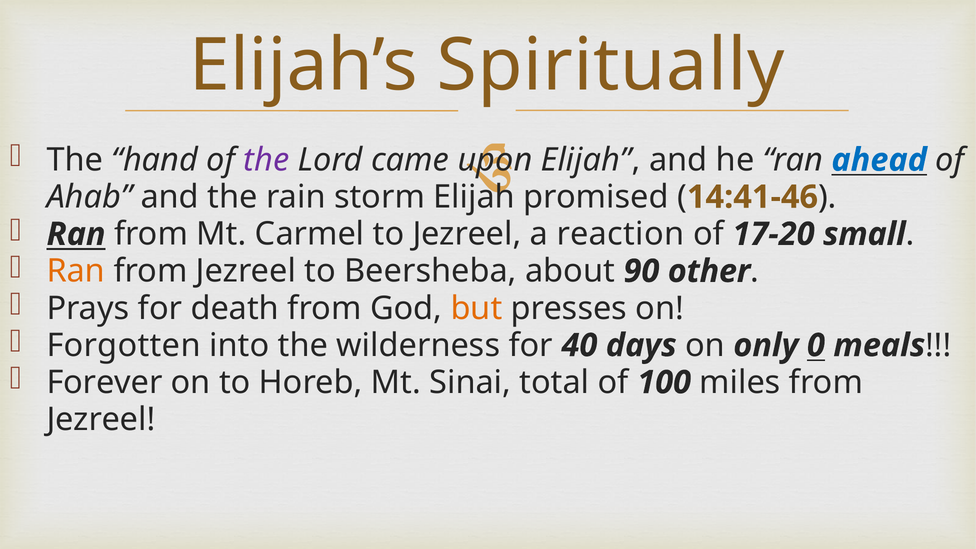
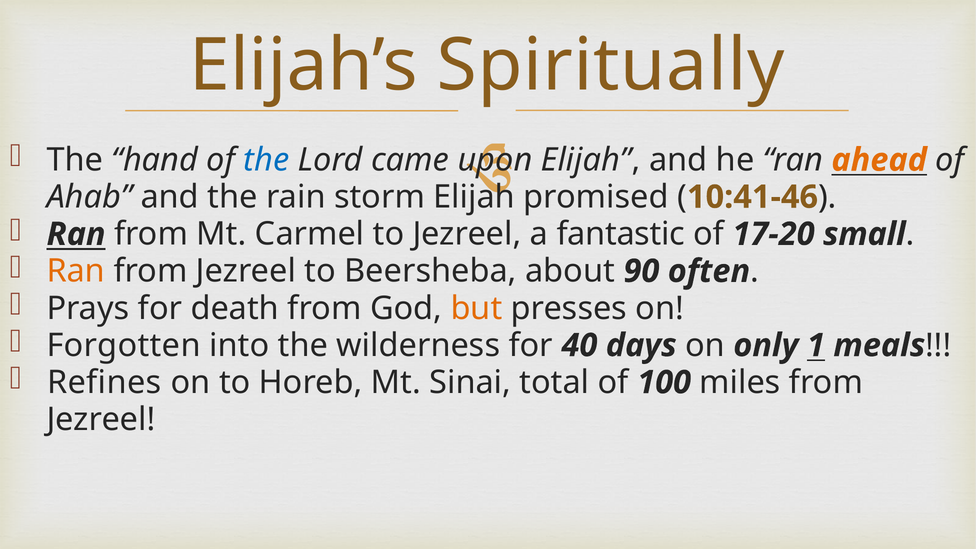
the at (266, 160) colour: purple -> blue
ahead colour: blue -> orange
14:41-46: 14:41-46 -> 10:41-46
reaction: reaction -> fantastic
other: other -> often
0: 0 -> 1
Forever: Forever -> Refines
